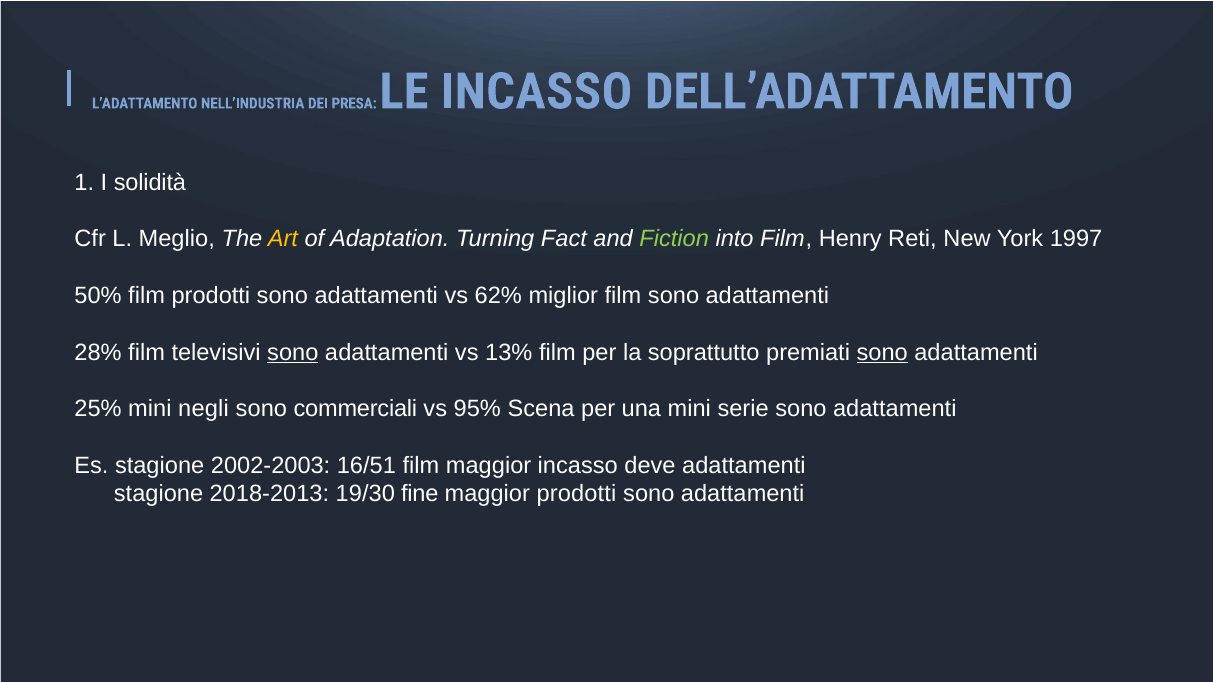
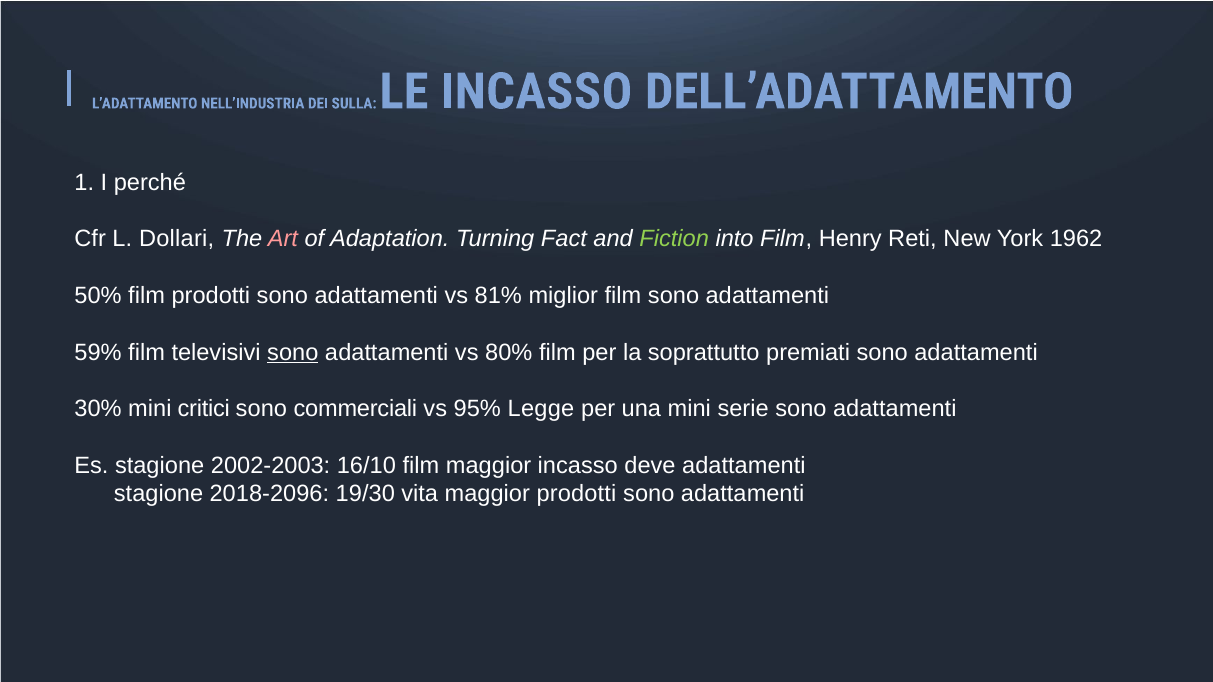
PRESA: PRESA -> SULLA
solidità: solidità -> perché
Meglio: Meglio -> Dollari
Art colour: yellow -> pink
1997: 1997 -> 1962
62%: 62% -> 81%
28%: 28% -> 59%
13%: 13% -> 80%
sono at (882, 352) underline: present -> none
25%: 25% -> 30%
negli: negli -> critici
Scena: Scena -> Legge
16/51: 16/51 -> 16/10
2018-2013: 2018-2013 -> 2018-2096
fine: fine -> vita
